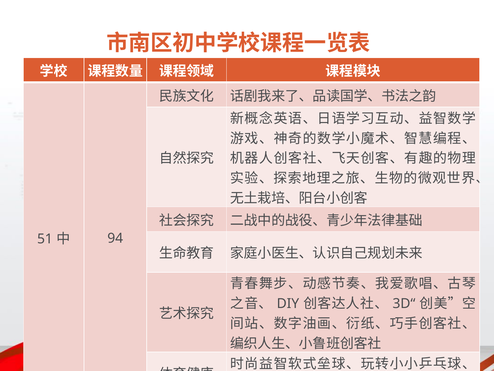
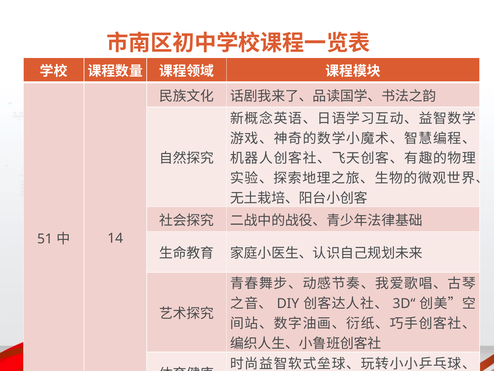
94: 94 -> 14
